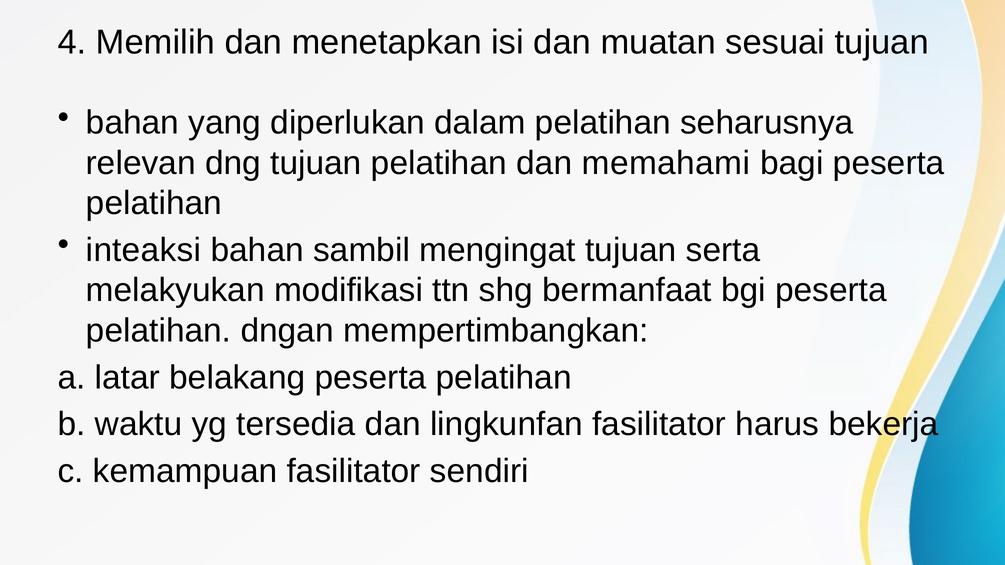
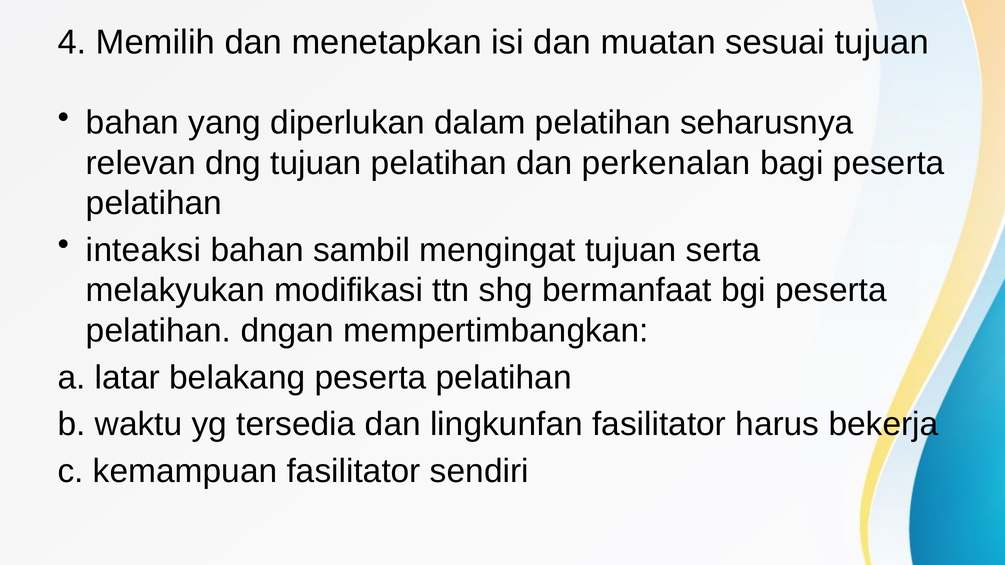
memahami: memahami -> perkenalan
